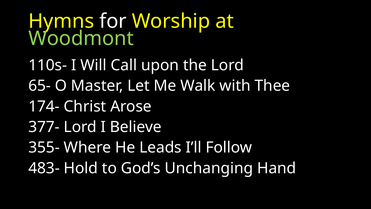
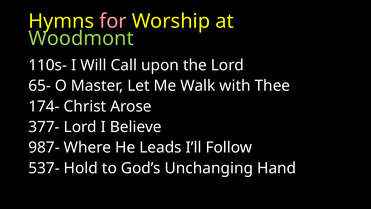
for colour: white -> pink
355-: 355- -> 987-
483-: 483- -> 537-
